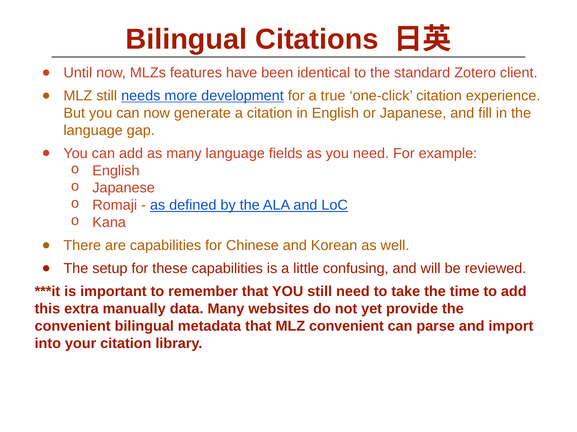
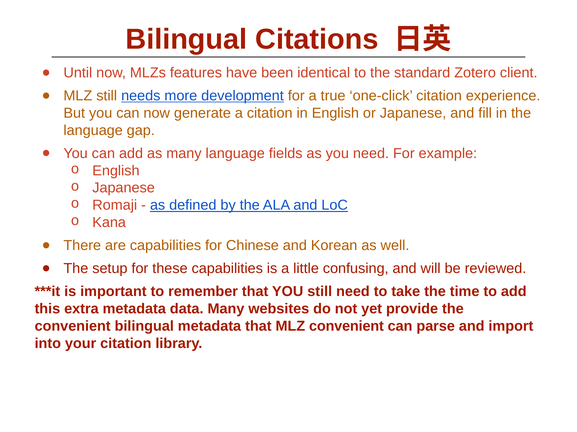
extra manually: manually -> metadata
